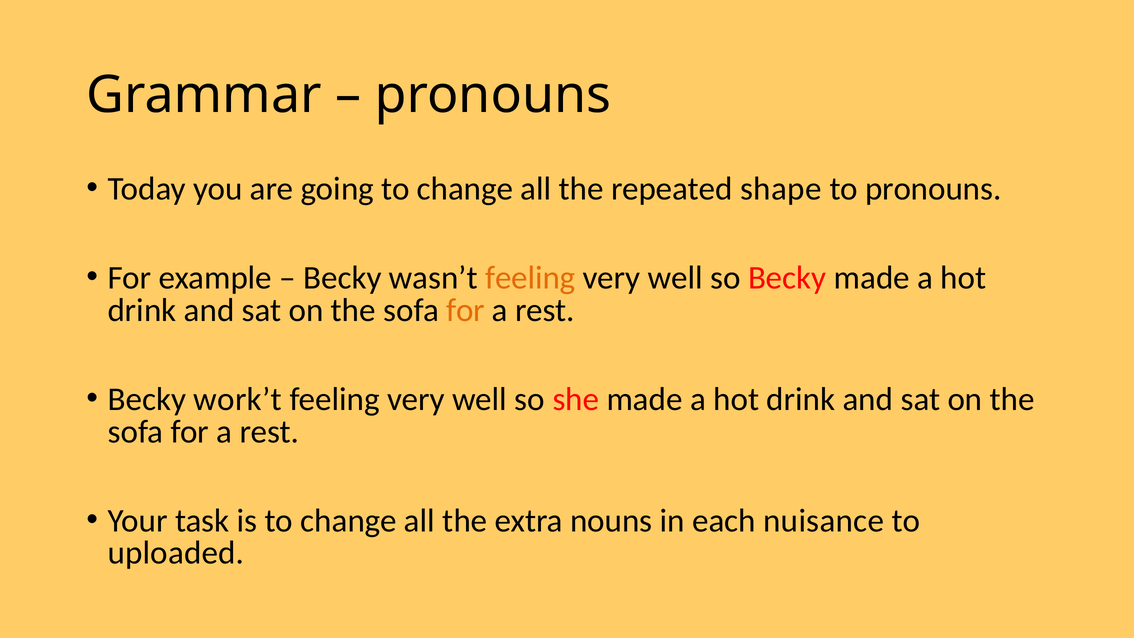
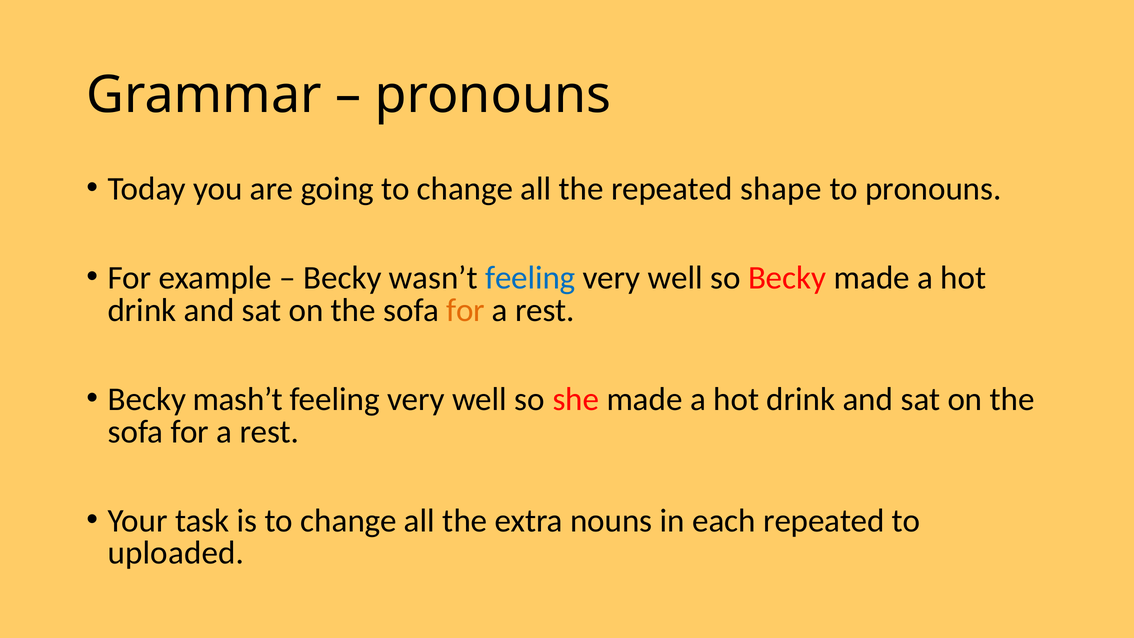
feeling at (530, 278) colour: orange -> blue
work’t: work’t -> mash’t
each nuisance: nuisance -> repeated
